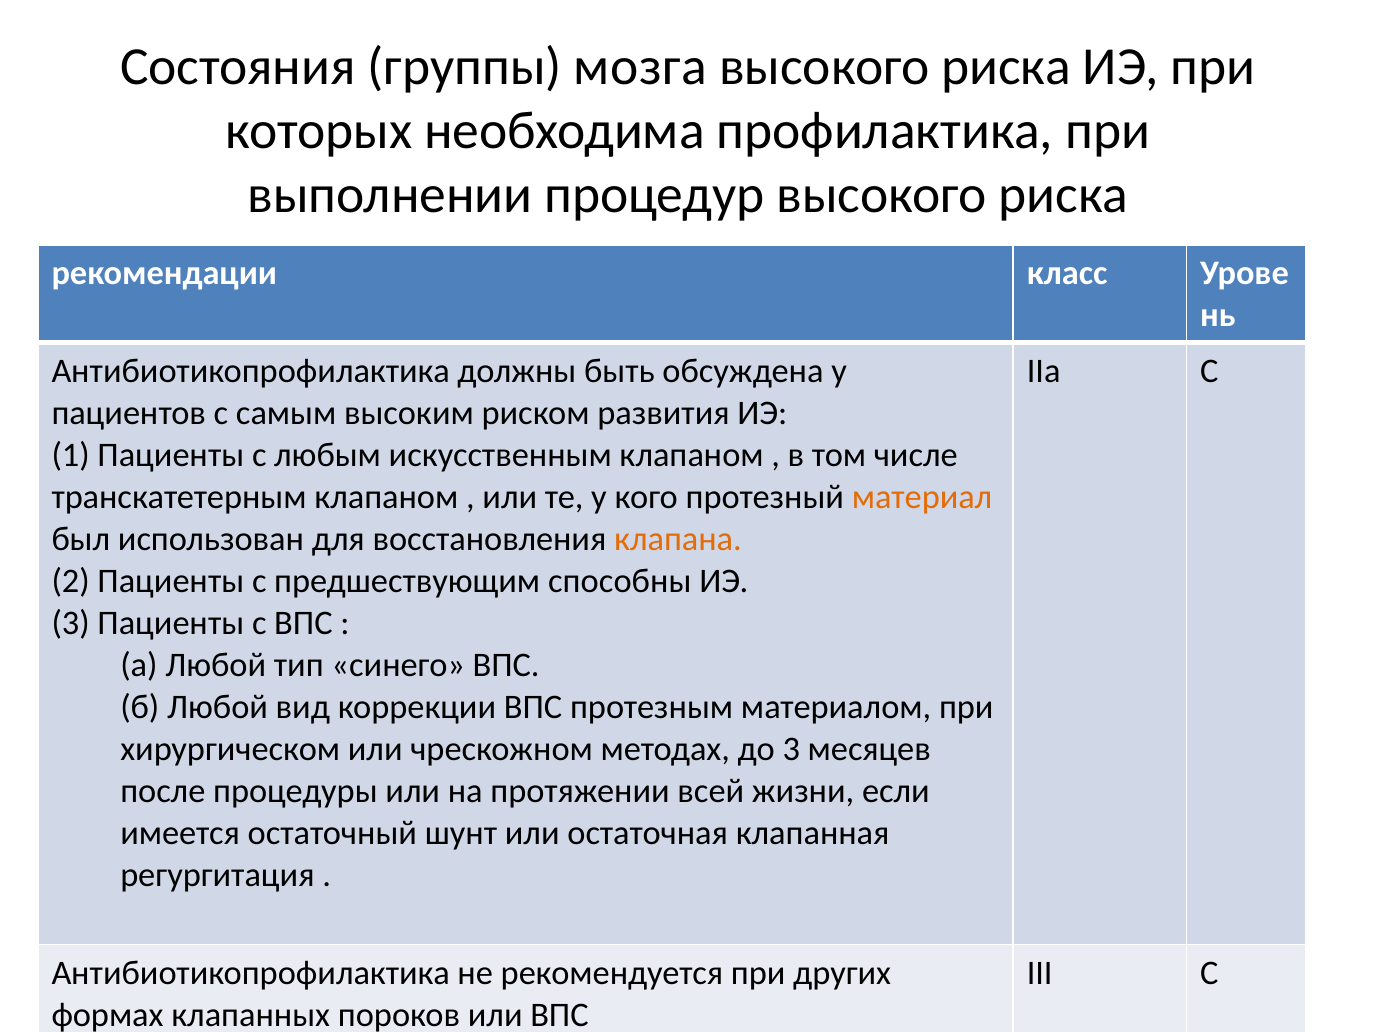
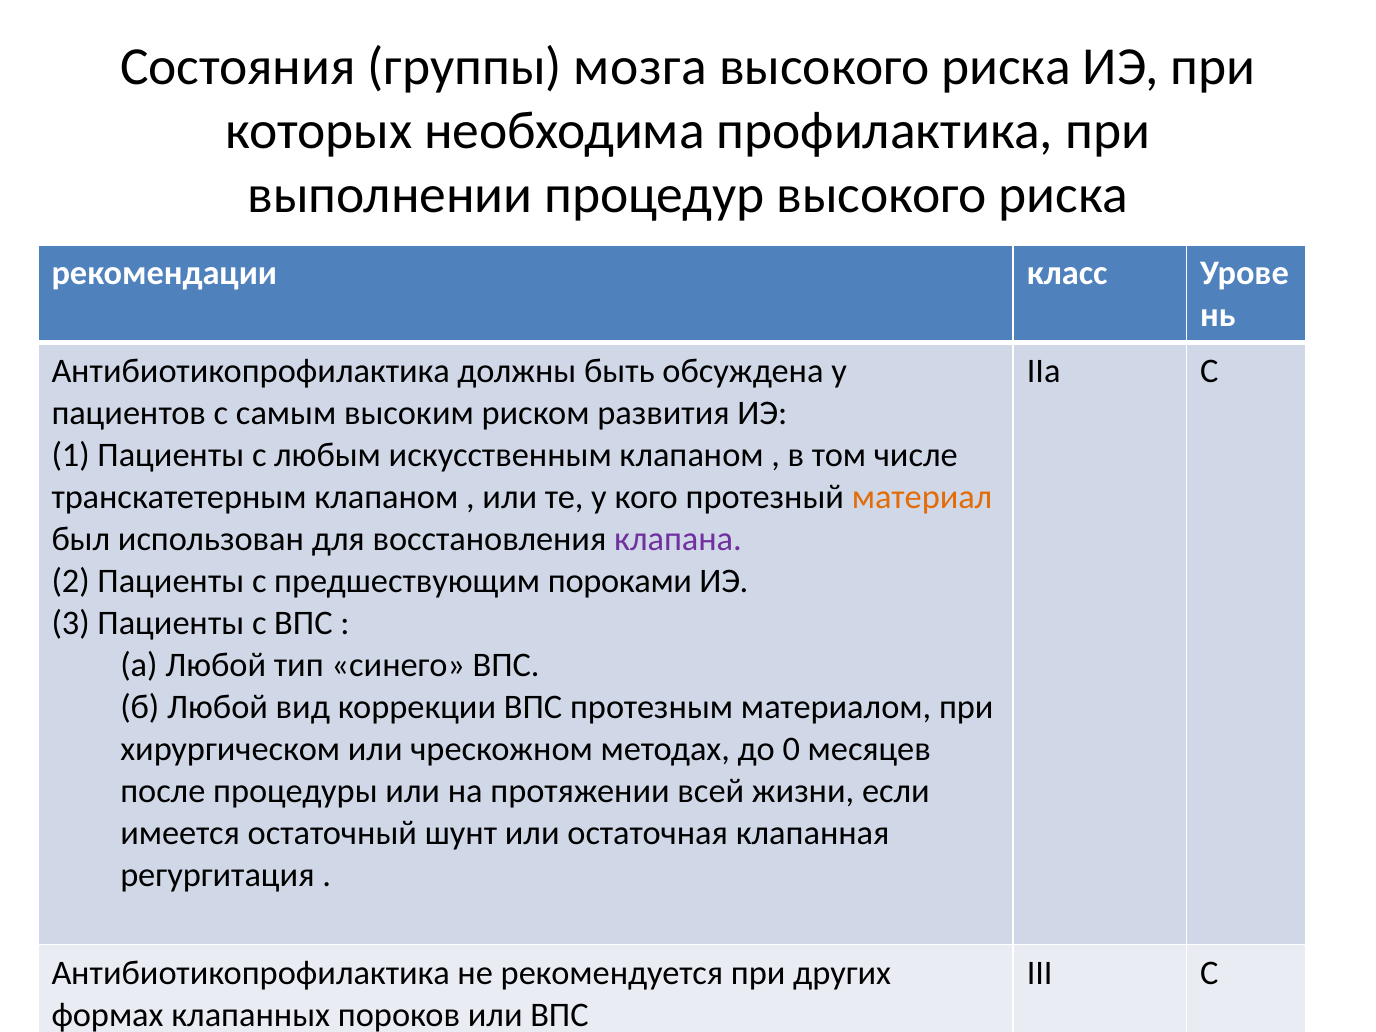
клапана colour: orange -> purple
способны: способны -> пороками
до 3: 3 -> 0
